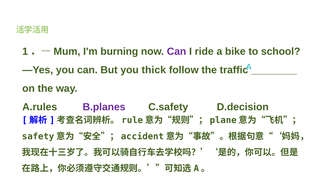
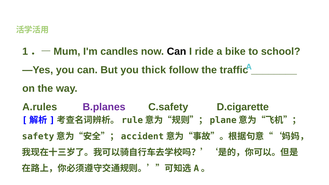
burning: burning -> candles
Can at (177, 52) colour: purple -> black
D.decision: D.decision -> D.cigarette
